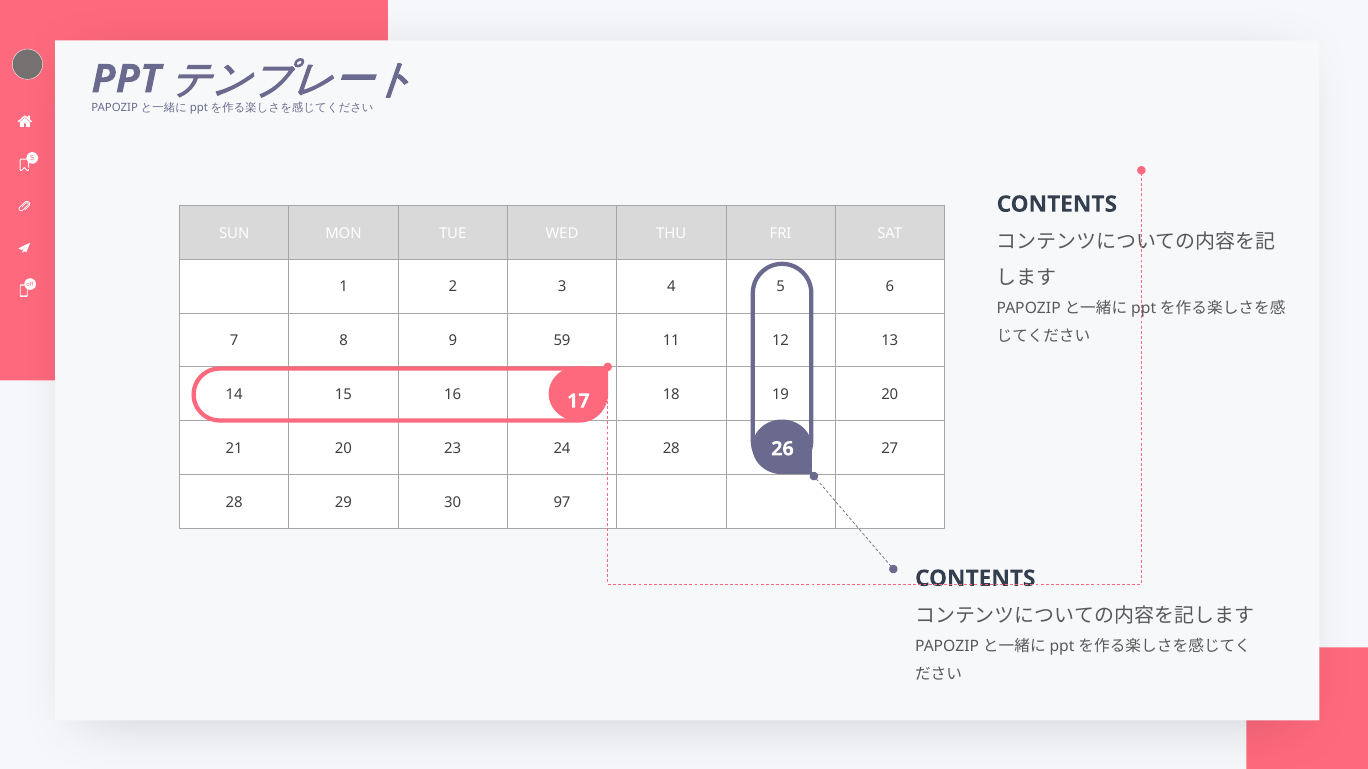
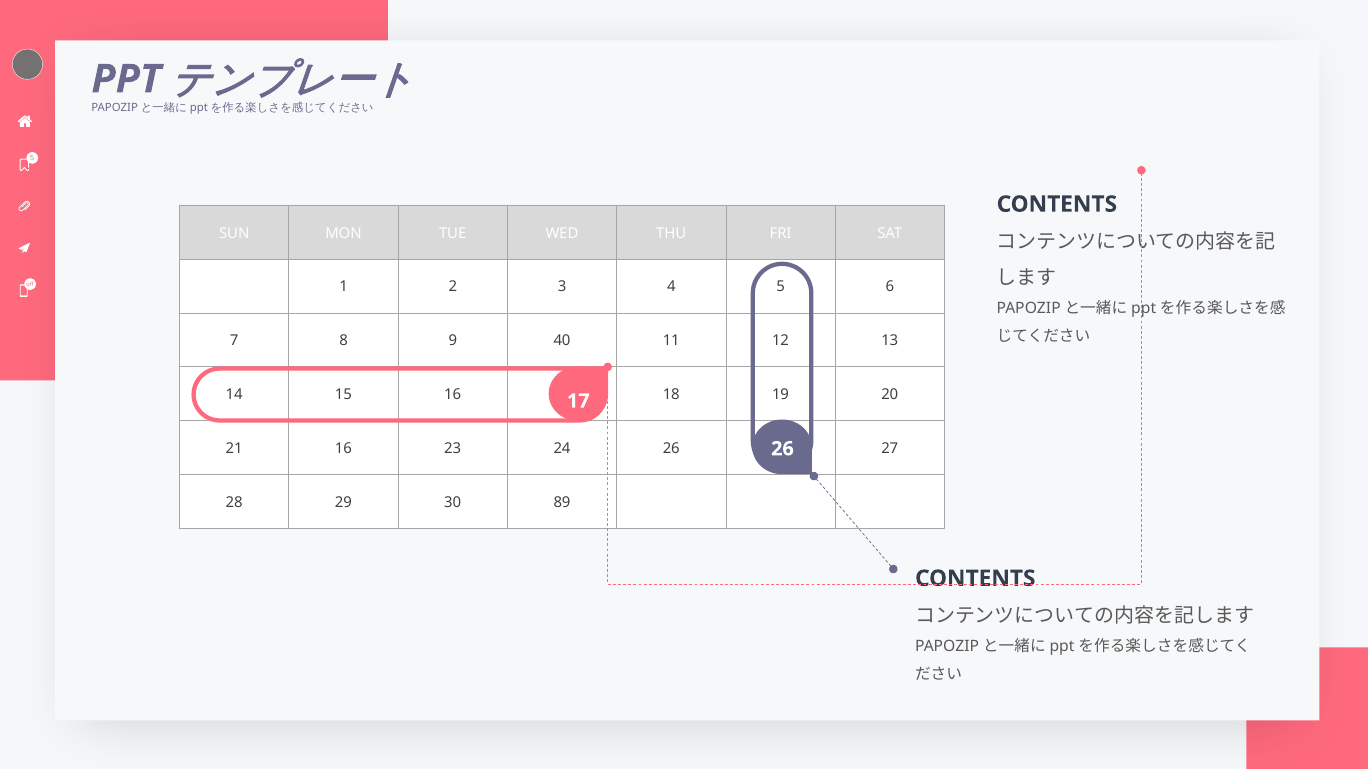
59: 59 -> 40
21 20: 20 -> 16
24 28: 28 -> 26
97: 97 -> 89
